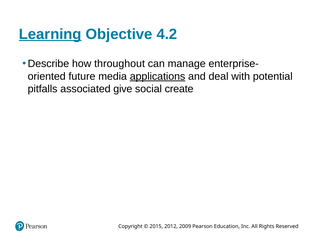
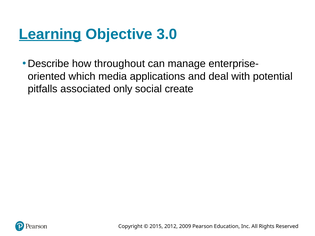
4.2: 4.2 -> 3.0
future: future -> which
applications underline: present -> none
give: give -> only
